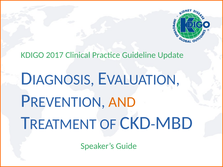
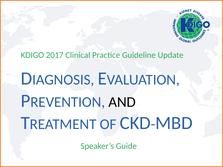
AND colour: orange -> black
